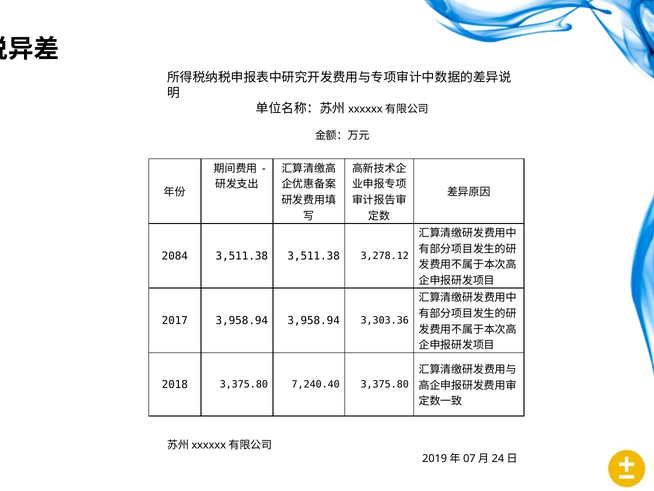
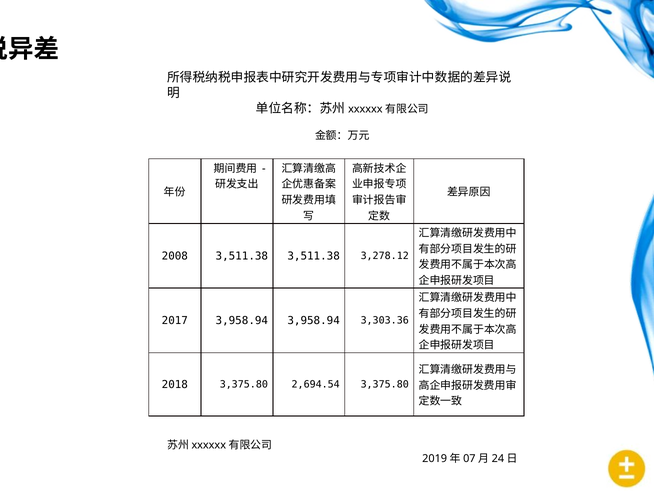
2084: 2084 -> 2008
7,240.40: 7,240.40 -> 2,694.54
